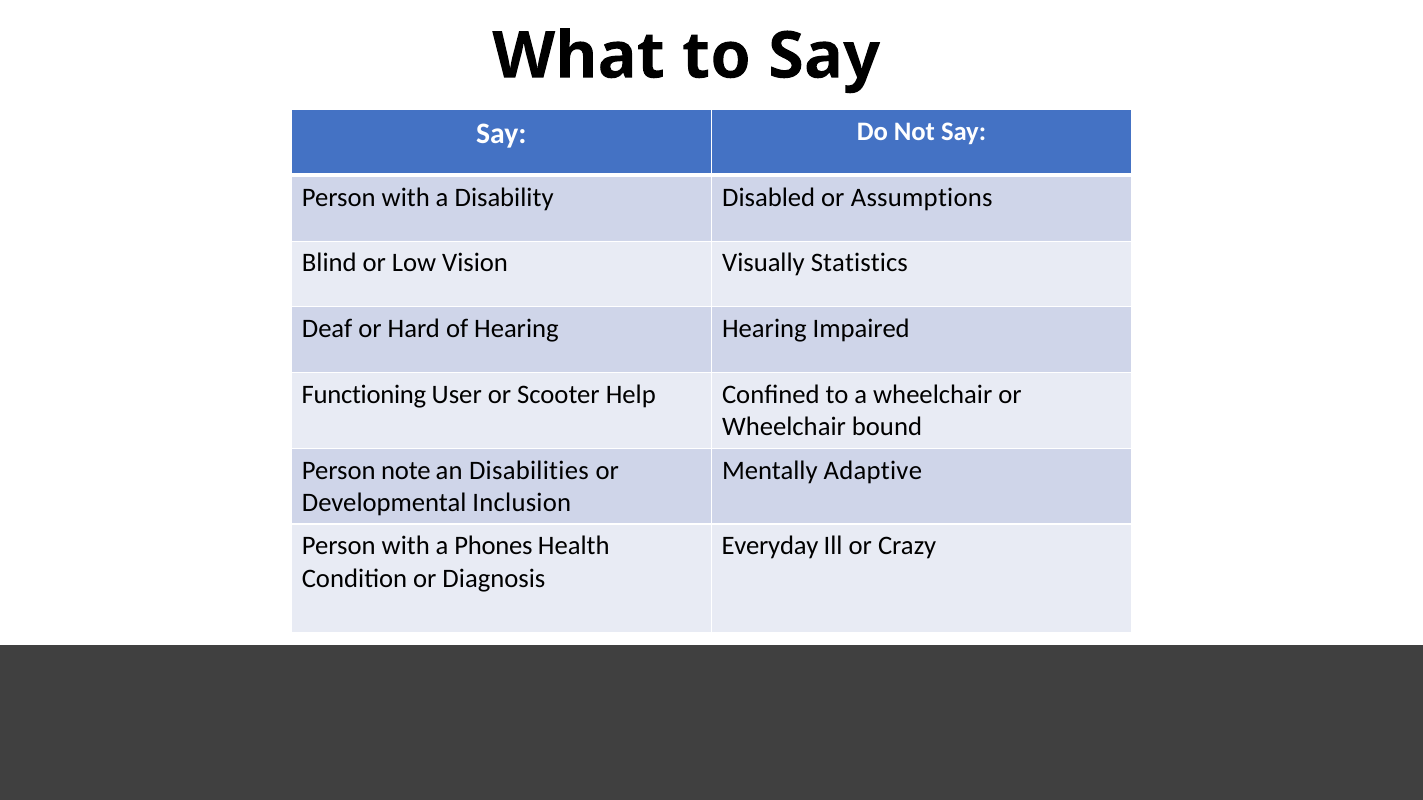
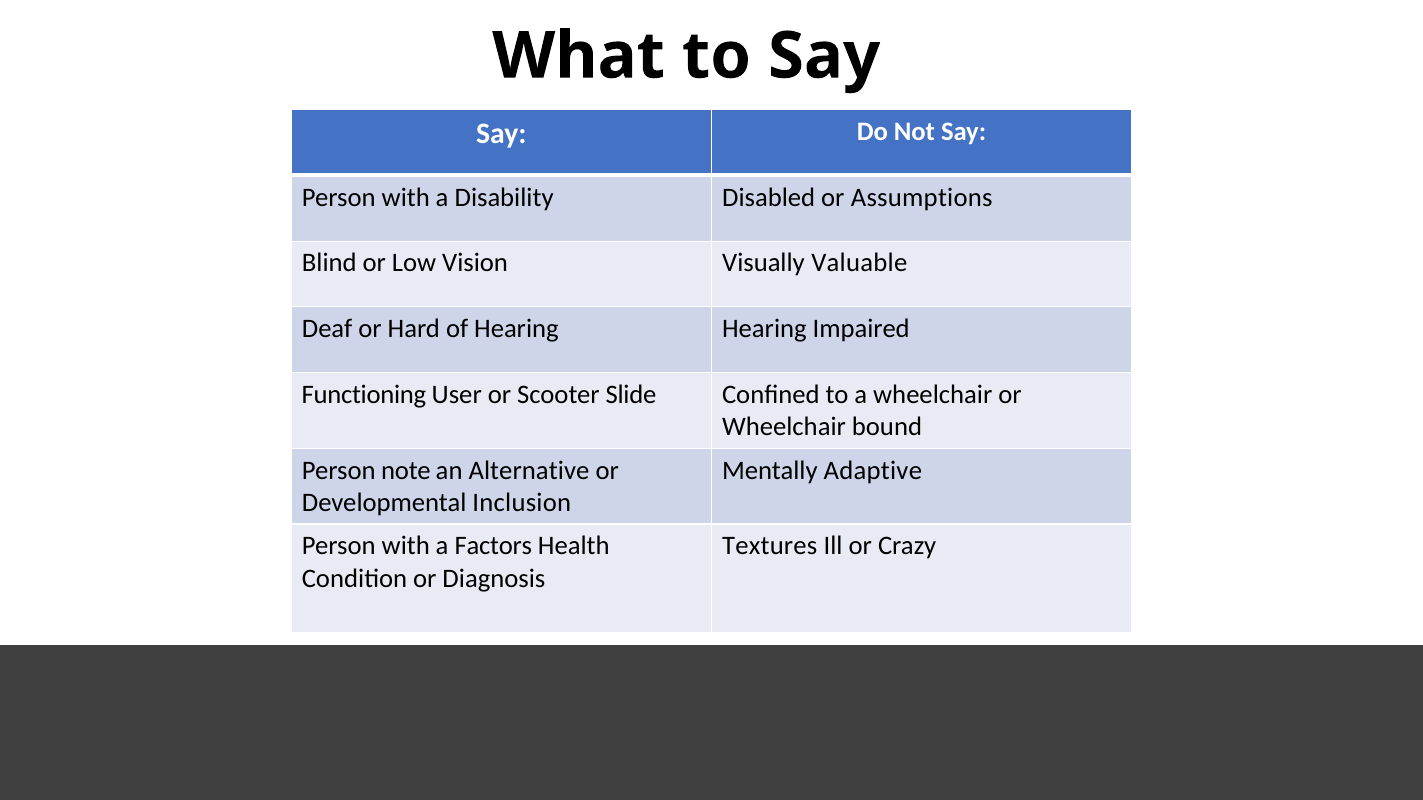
Statistics: Statistics -> Valuable
Help: Help -> Slide
Disabilities: Disabilities -> Alternative
Phones: Phones -> Factors
Everyday: Everyday -> Textures
